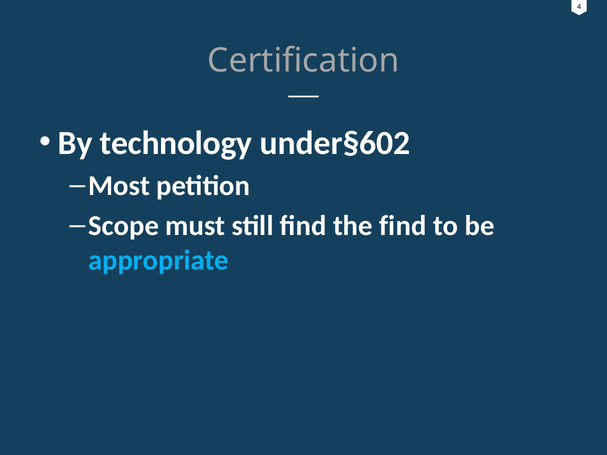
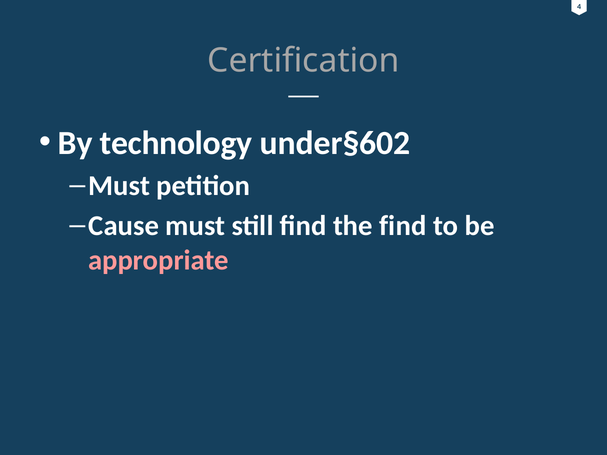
Most at (119, 186): Most -> Must
Scope: Scope -> Cause
appropriate colour: light blue -> pink
